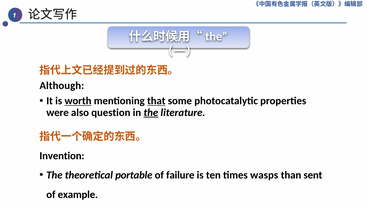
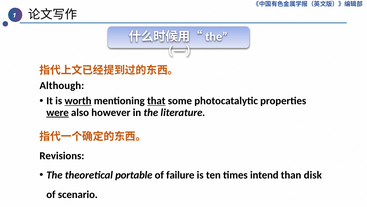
were underline: none -> present
question: question -> however
the at (151, 112) underline: present -> none
Invention: Invention -> Revisions
wasps: wasps -> intend
sent: sent -> disk
example: example -> scenario
